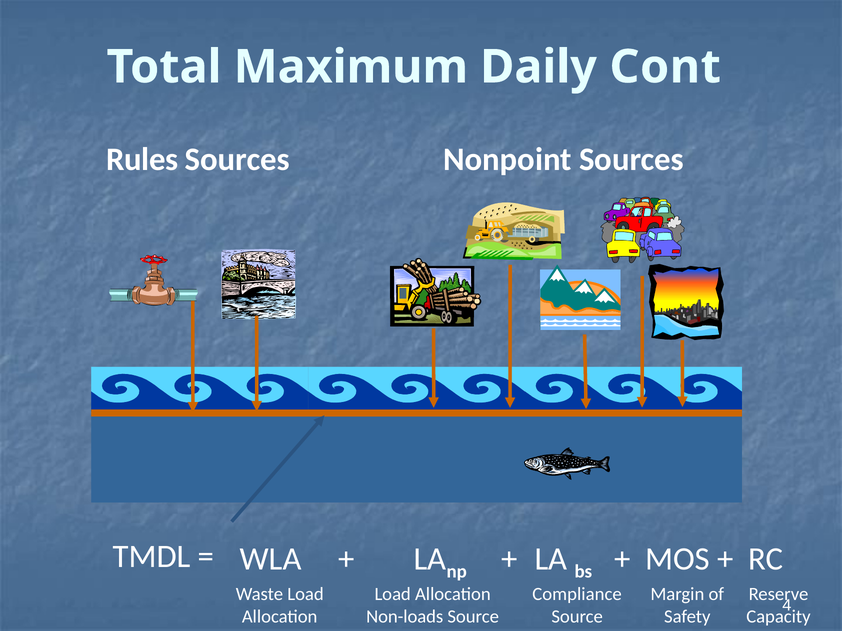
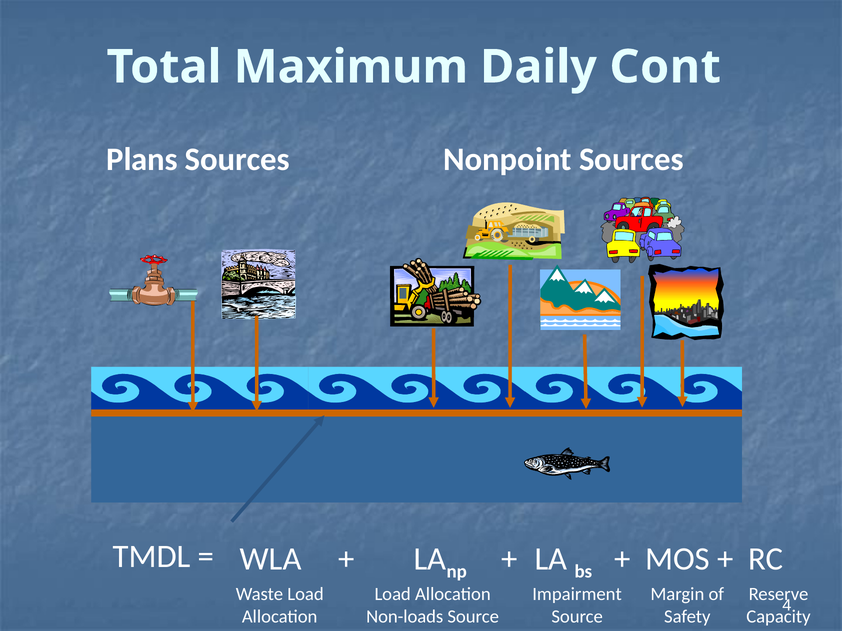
Rules: Rules -> Plans
Compliance: Compliance -> Impairment
